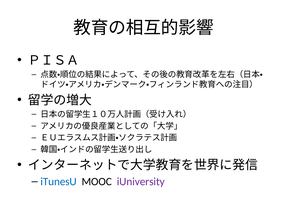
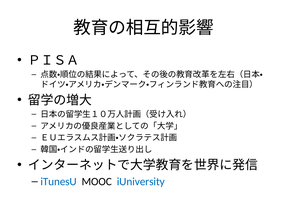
iUniversity colour: purple -> blue
